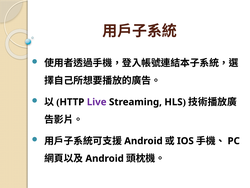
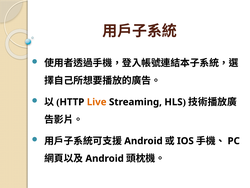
Live colour: purple -> orange
